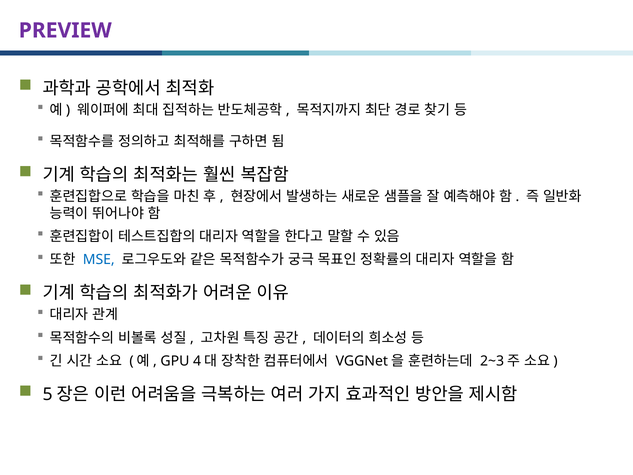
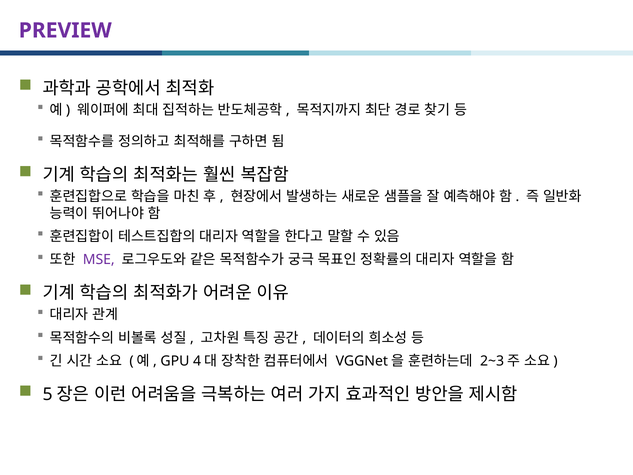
MSE colour: blue -> purple
